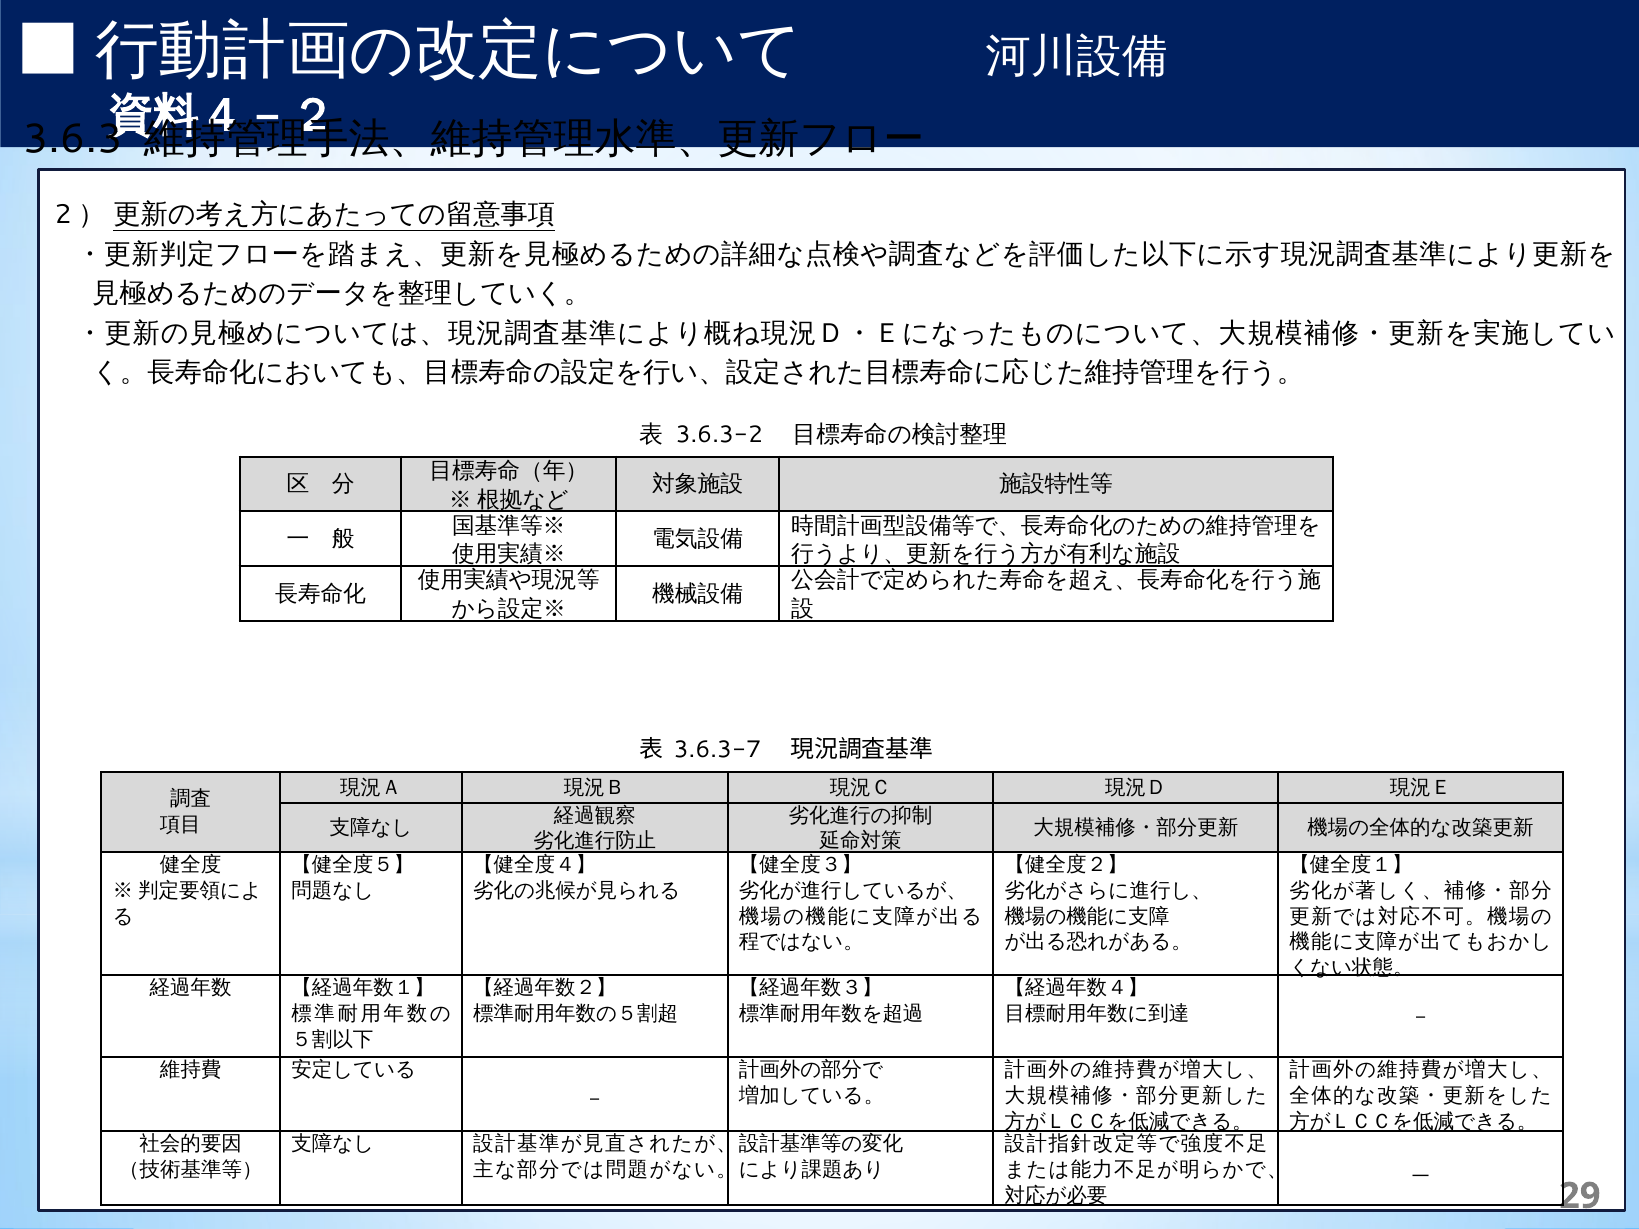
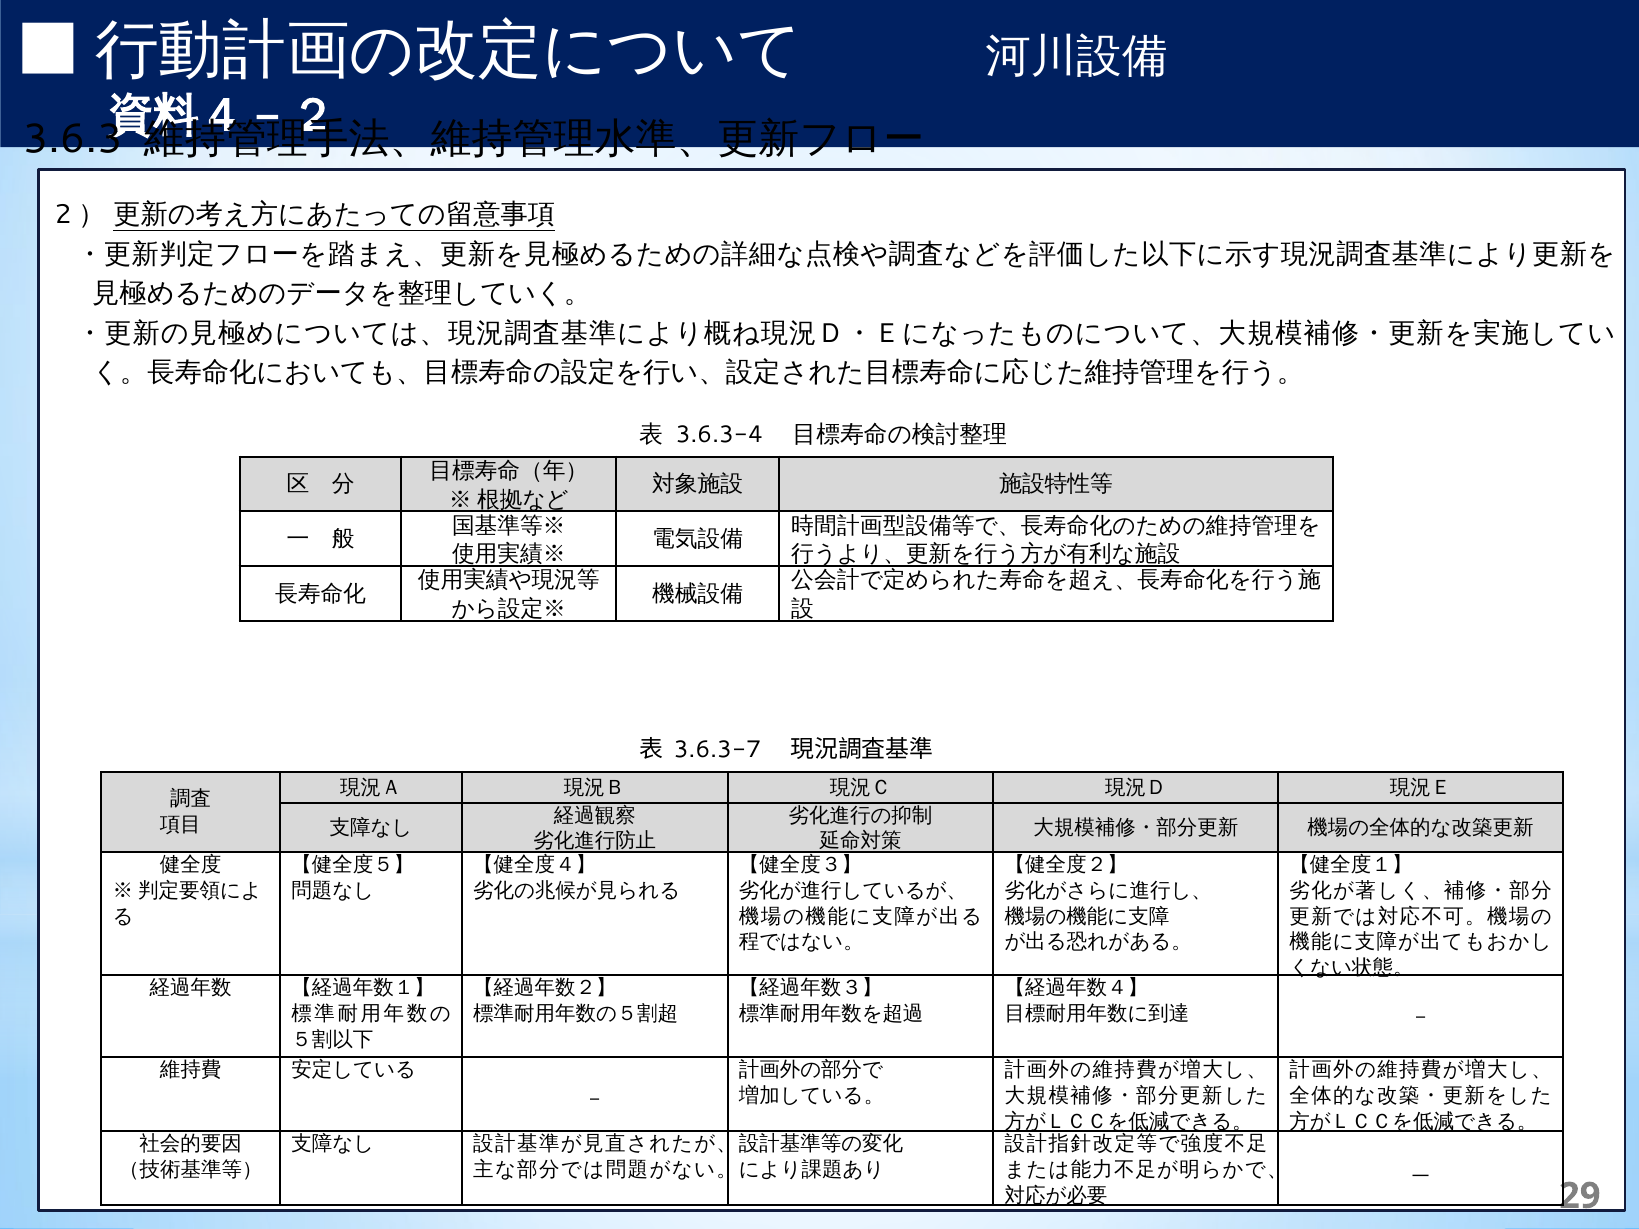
3.6.3-2: 3.6.3-2 -> 3.6.3-4
